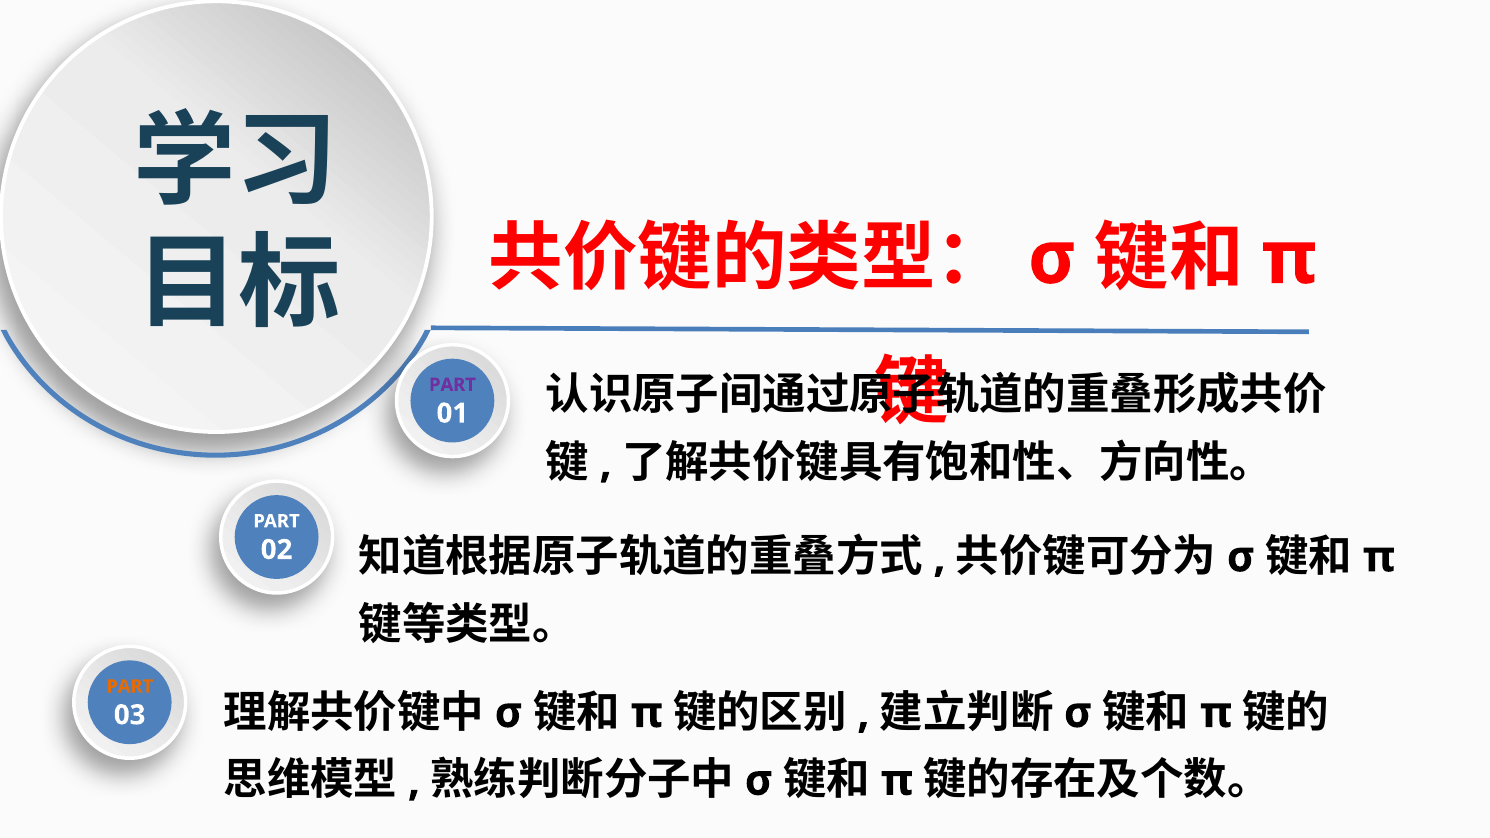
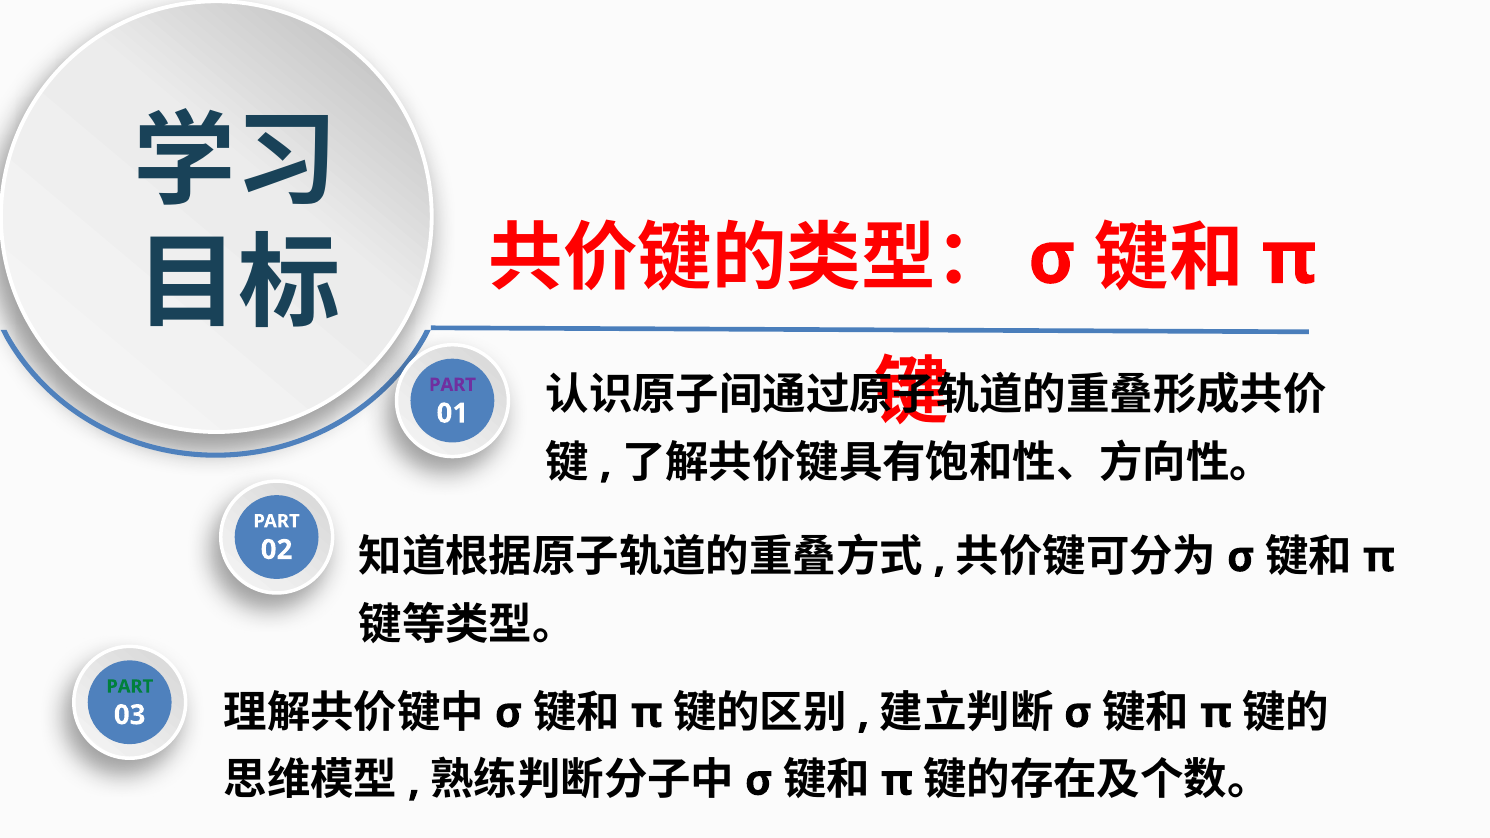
PART at (130, 687) colour: orange -> green
